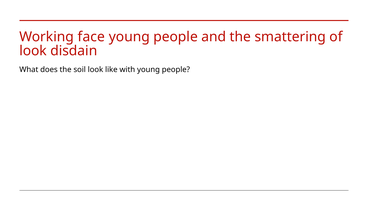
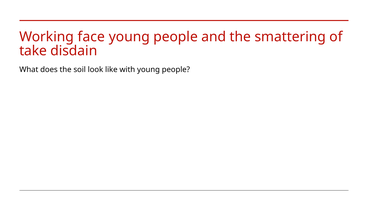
look at (33, 51): look -> take
